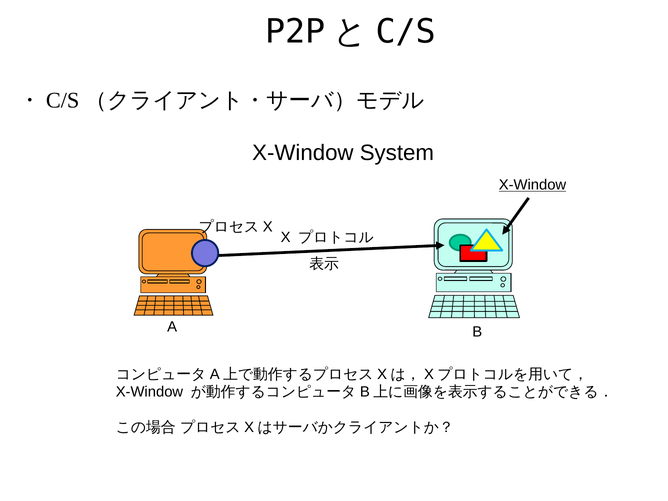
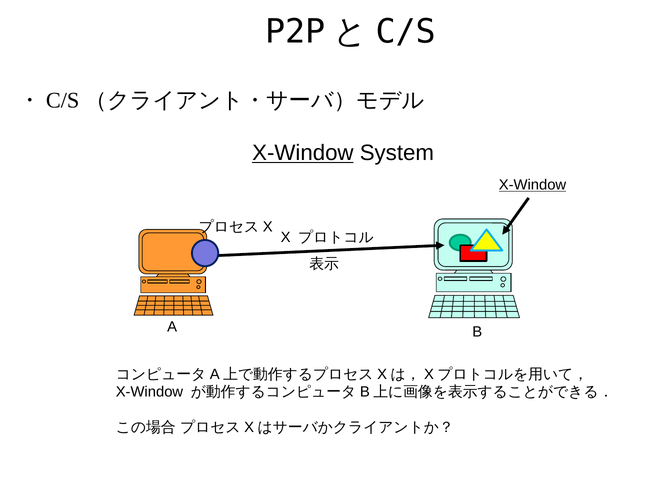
X-Window at (303, 153) underline: none -> present
